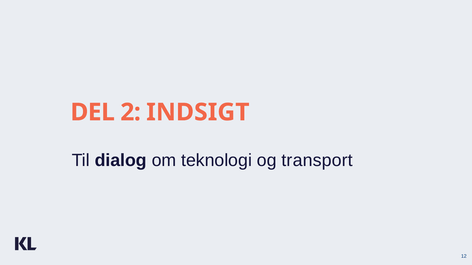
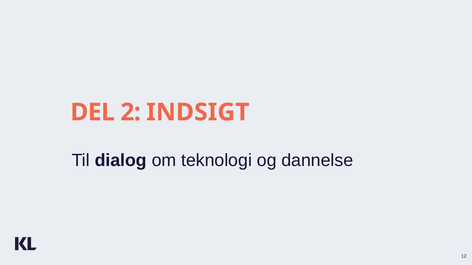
transport: transport -> dannelse
